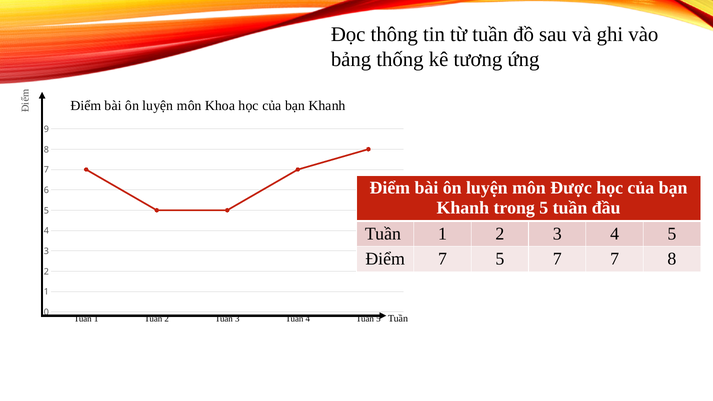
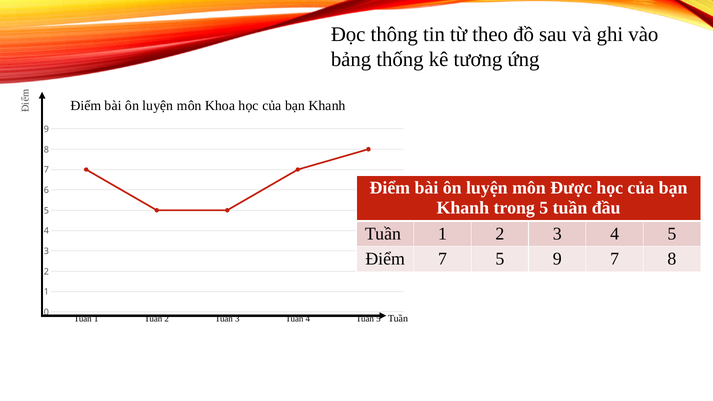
từ tuần: tuần -> theo
5 7: 7 -> 9
